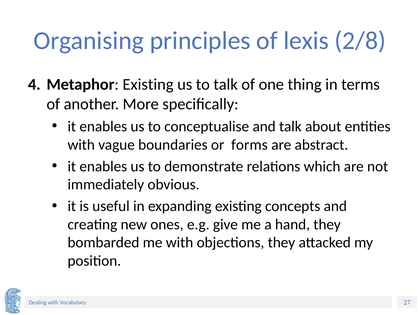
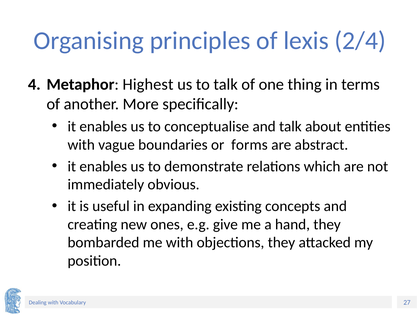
2/8: 2/8 -> 2/4
Metaphor Existing: Existing -> Highest
